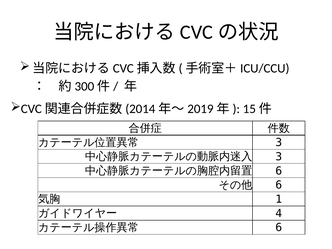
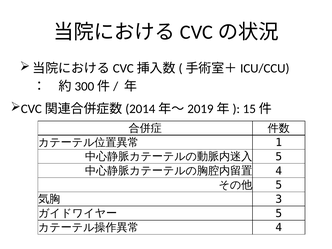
3 at (279, 143): 3 -> 1
3 at (279, 157): 3 -> 5
6 at (279, 171): 6 -> 4
6 at (279, 185): 6 -> 5
1: 1 -> 3
4 at (279, 213): 4 -> 5
6 at (279, 228): 6 -> 4
